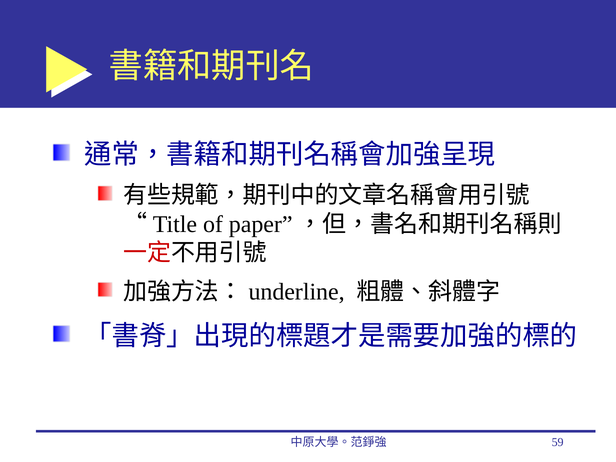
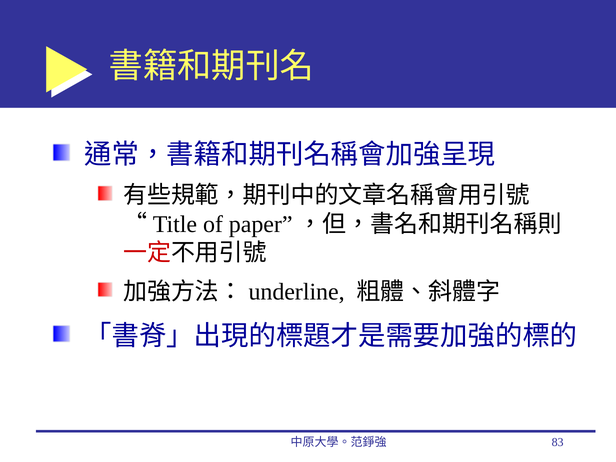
59: 59 -> 83
